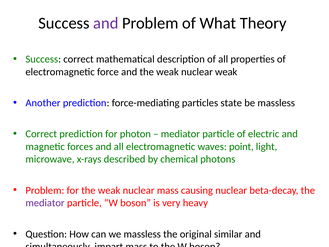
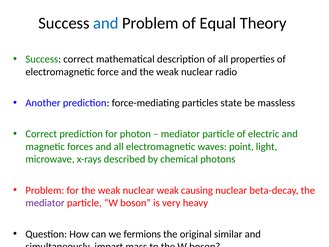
and at (106, 23) colour: purple -> blue
What: What -> Equal
nuclear weak: weak -> radio
nuclear mass: mass -> weak
we massless: massless -> fermions
